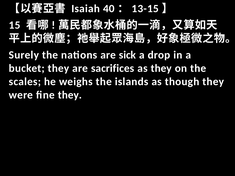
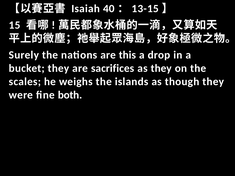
sick: sick -> this
fine they: they -> both
